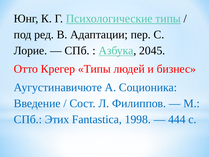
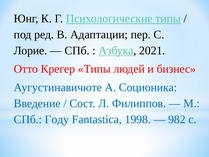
2045: 2045 -> 2021
Этих: Этих -> Году
444: 444 -> 982
